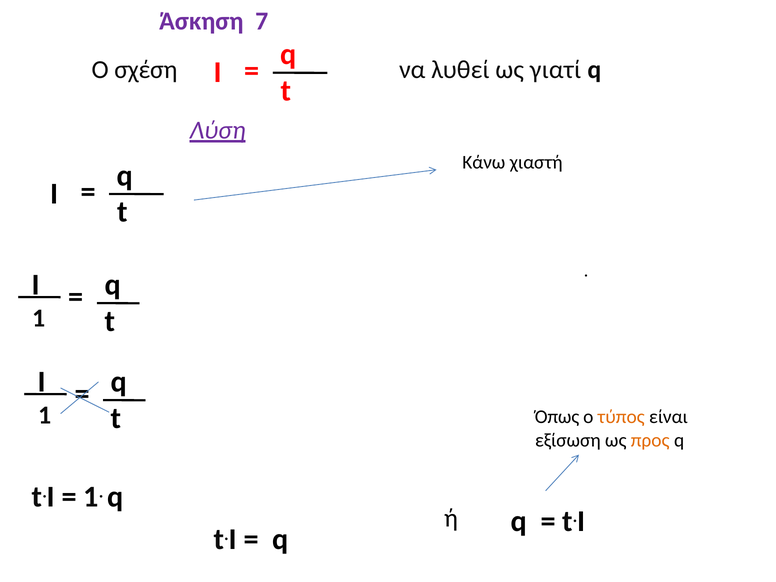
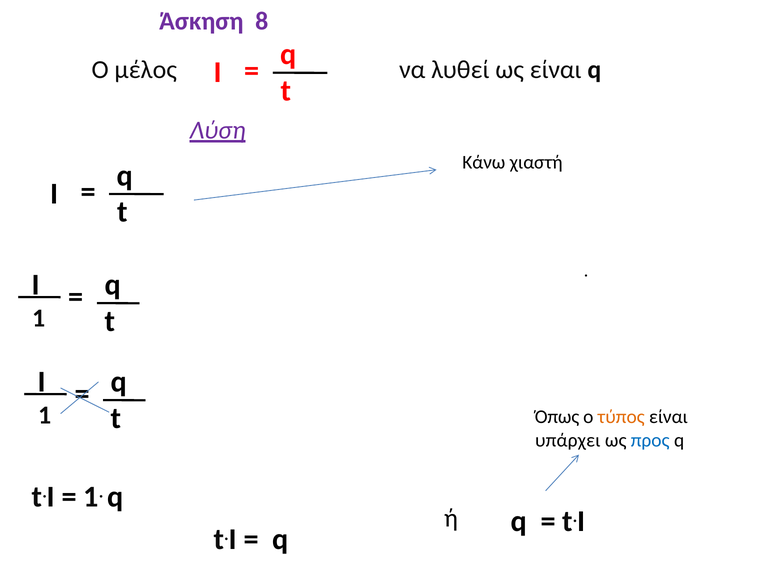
7: 7 -> 8
σχέση: σχέση -> μέλος
ως γιατί: γιατί -> είναι
εξίσωση: εξίσωση -> υπάρχει
προς colour: orange -> blue
